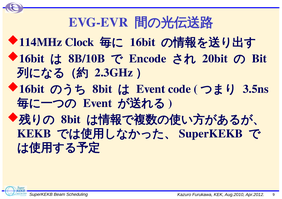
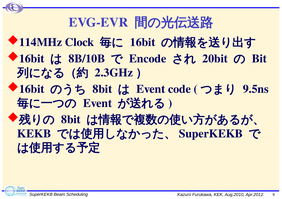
3.5ns: 3.5ns -> 9.5ns
